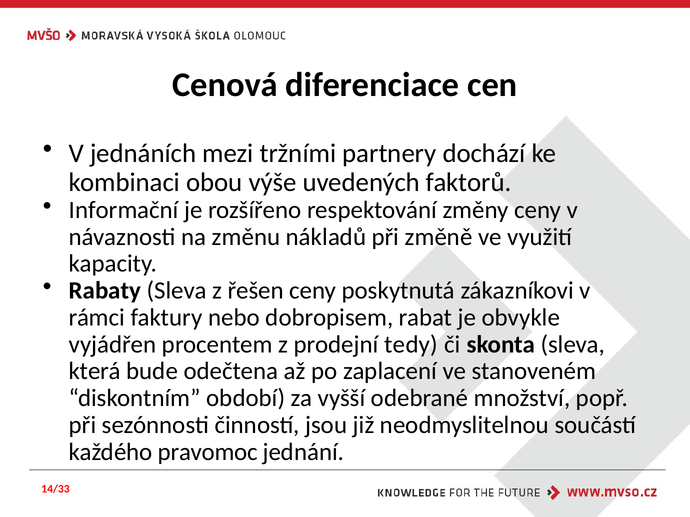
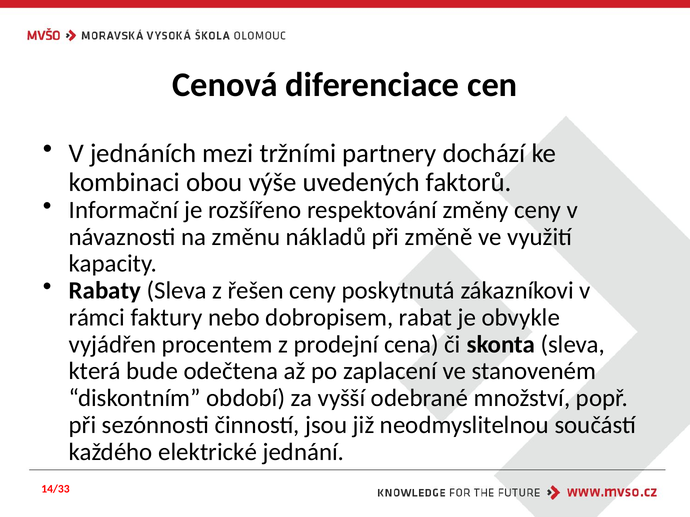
tedy: tedy -> cena
pravomoc: pravomoc -> elektrické
